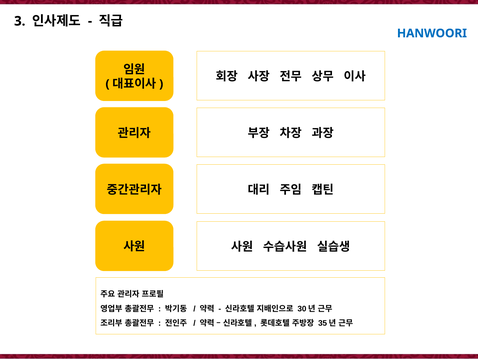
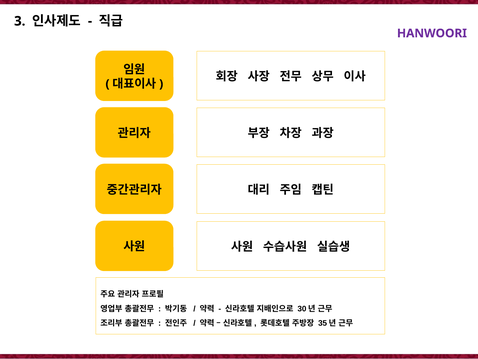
HANWOORI colour: blue -> purple
